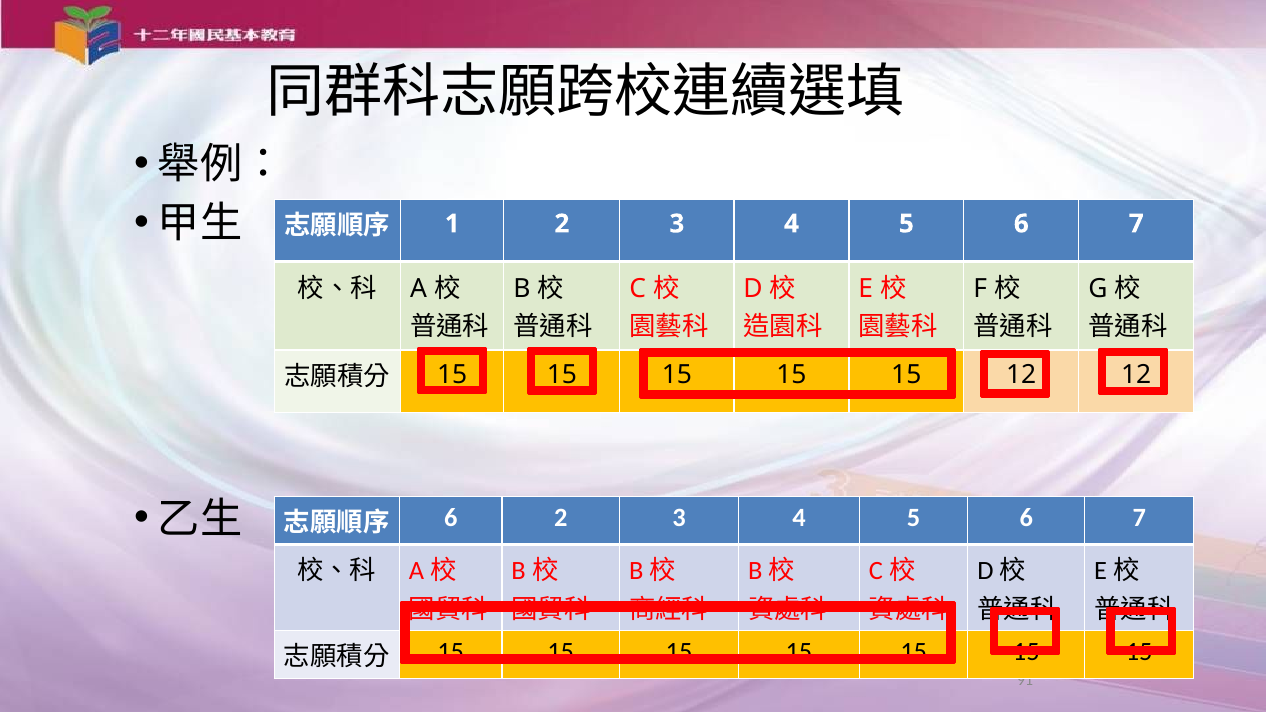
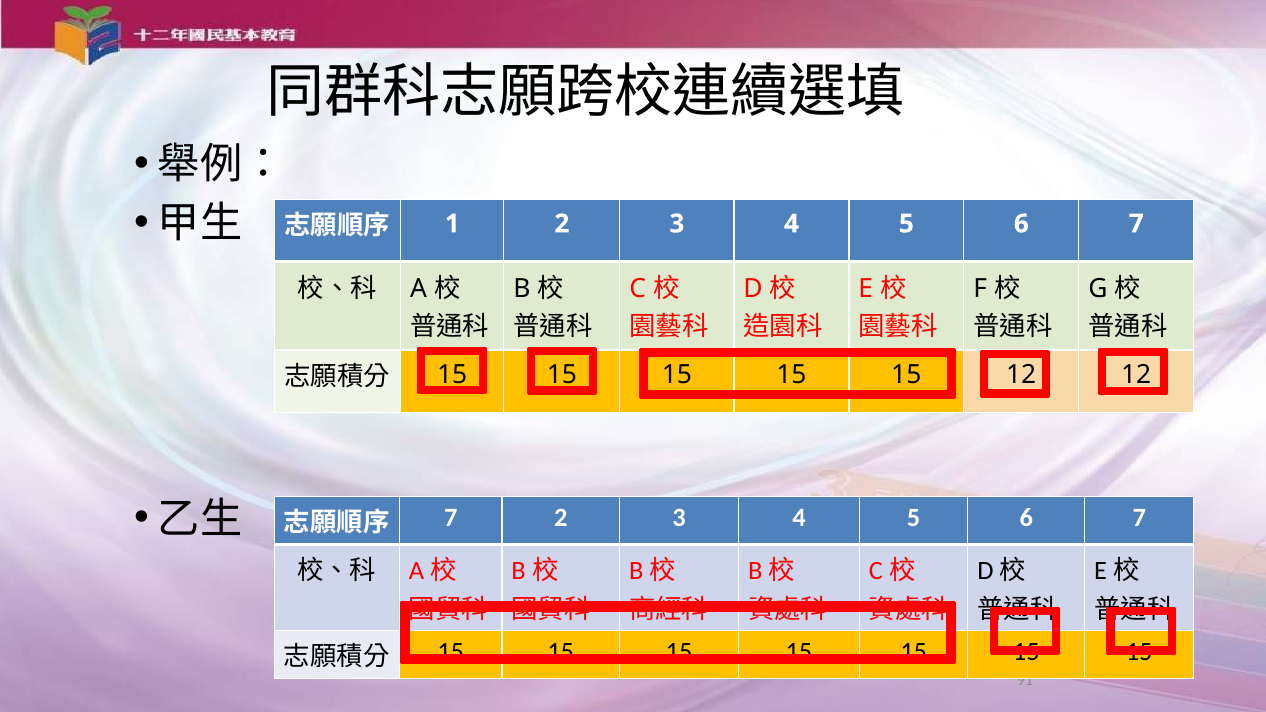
6 at (451, 518): 6 -> 7
